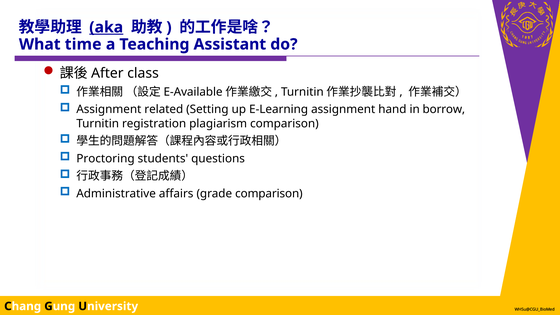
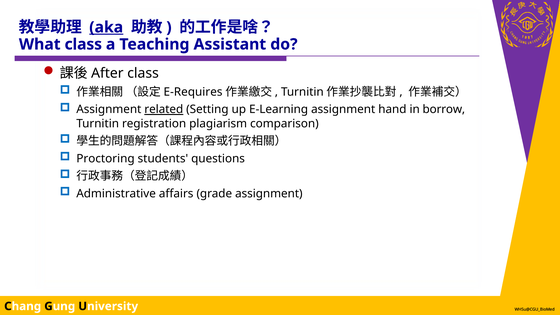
What time: time -> class
E-Available: E-Available -> E-Requires
related underline: none -> present
grade comparison: comparison -> assignment
